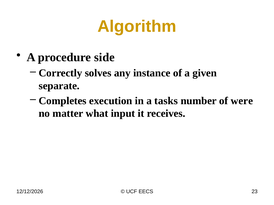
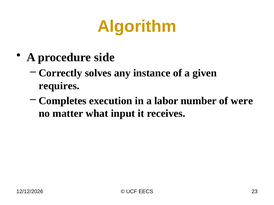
separate: separate -> requires
tasks: tasks -> labor
